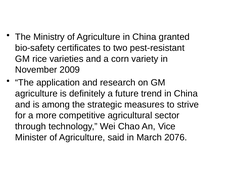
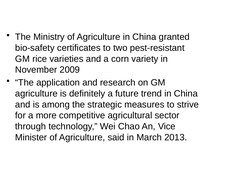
2076: 2076 -> 2013
